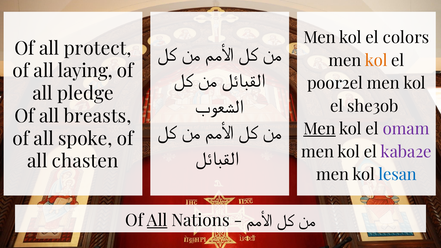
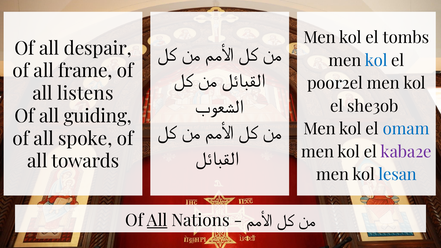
colors: colors -> tombs
protect: protect -> despair
kol at (376, 61) colour: orange -> blue
laying: laying -> frame
pledge: pledge -> listens
breasts: breasts -> guiding
Men at (320, 129) underline: present -> none
omam colour: purple -> blue
chasten: chasten -> towards
